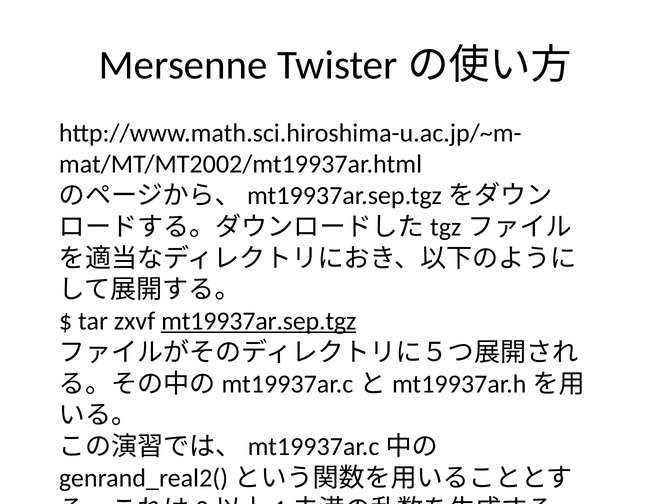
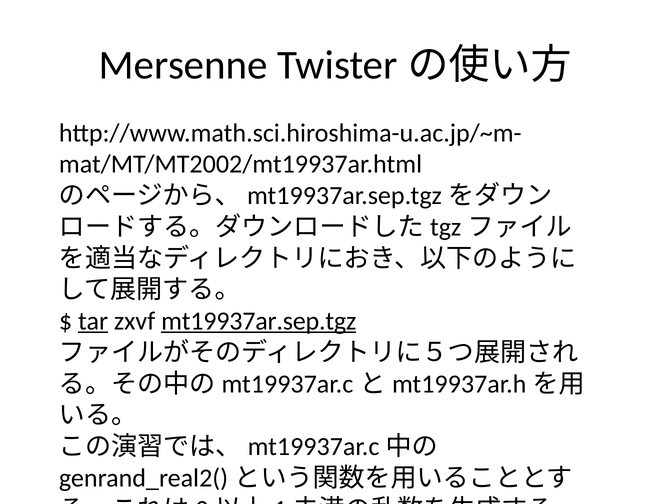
tar underline: none -> present
